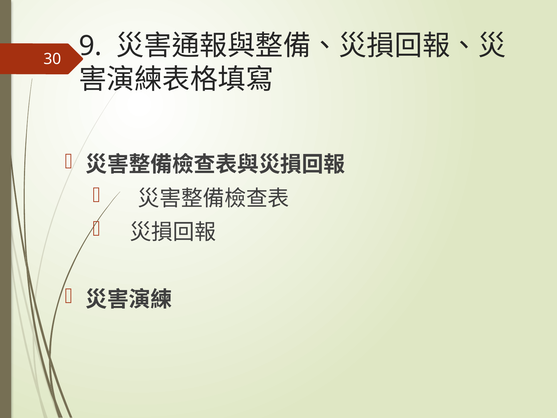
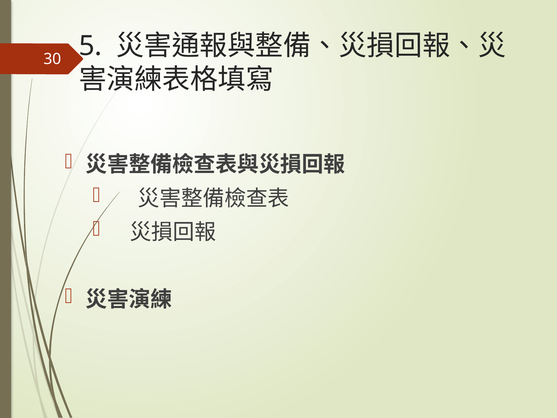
9: 9 -> 5
